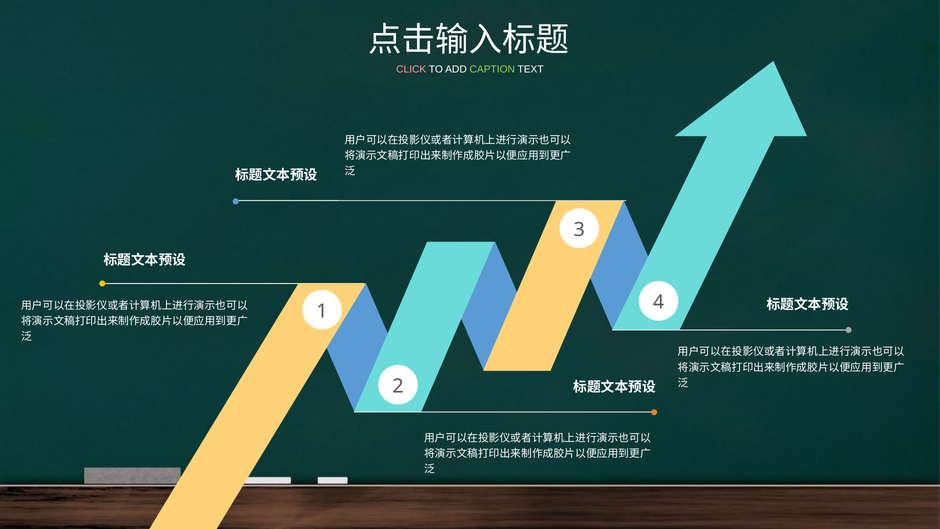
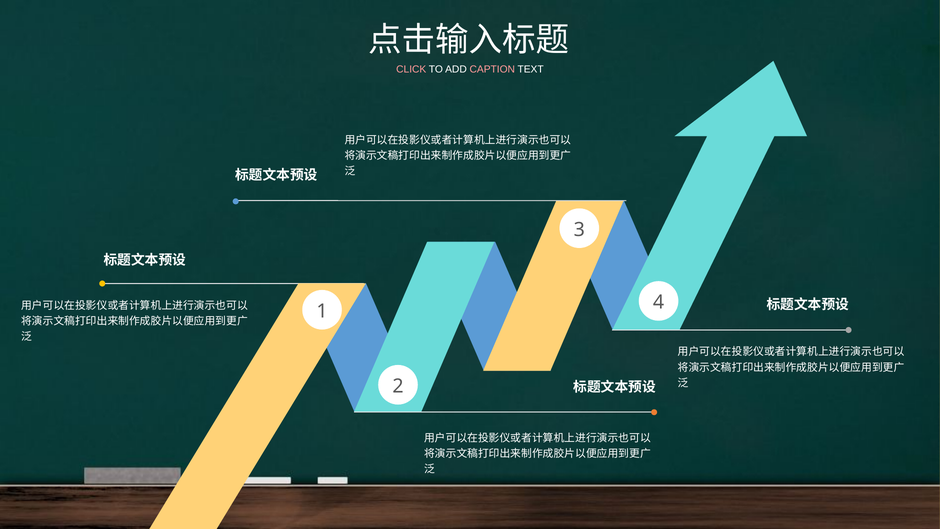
CAPTION colour: light green -> pink
